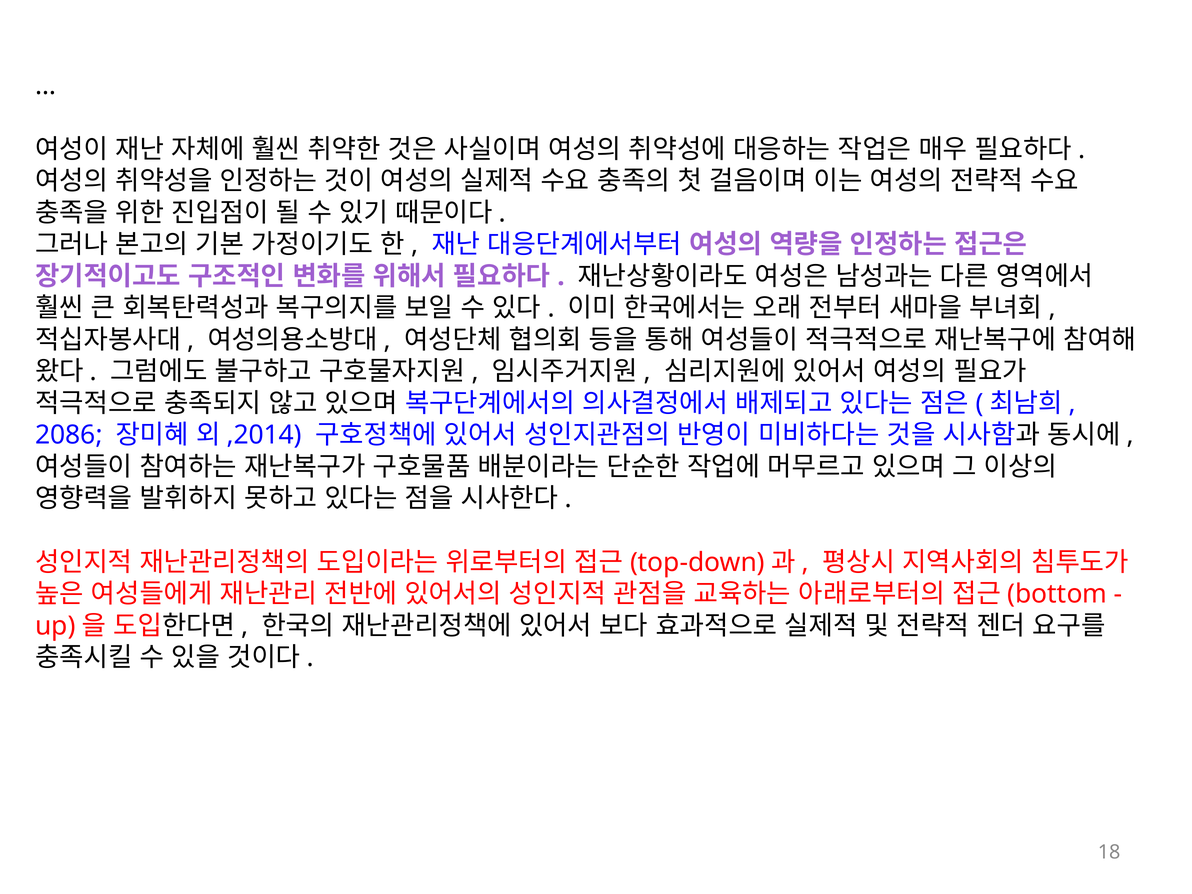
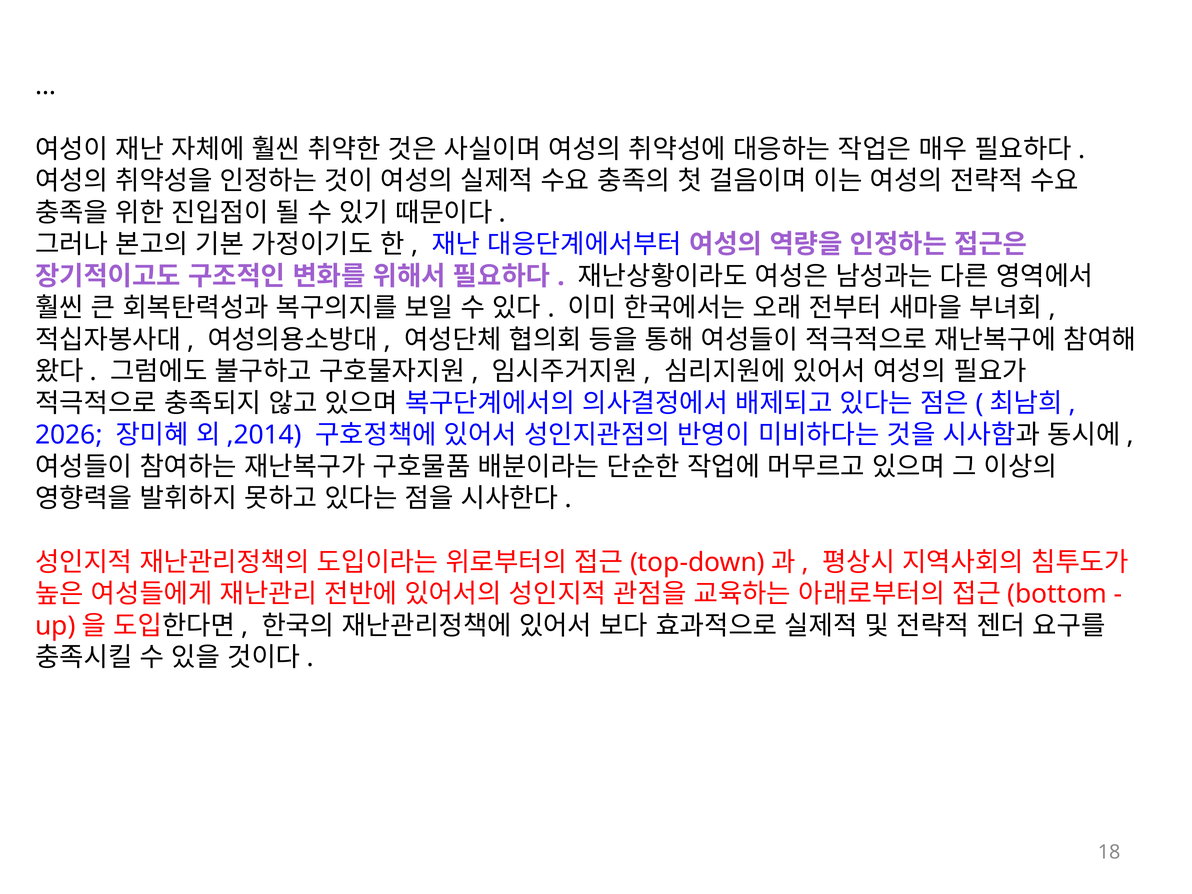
2086: 2086 -> 2026
